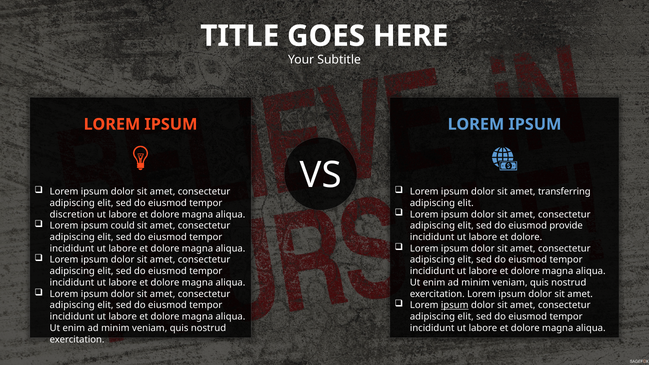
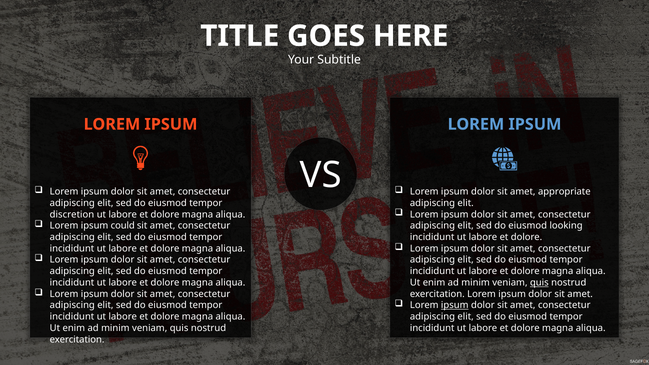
transferring: transferring -> appropriate
provide: provide -> looking
quis at (539, 283) underline: none -> present
